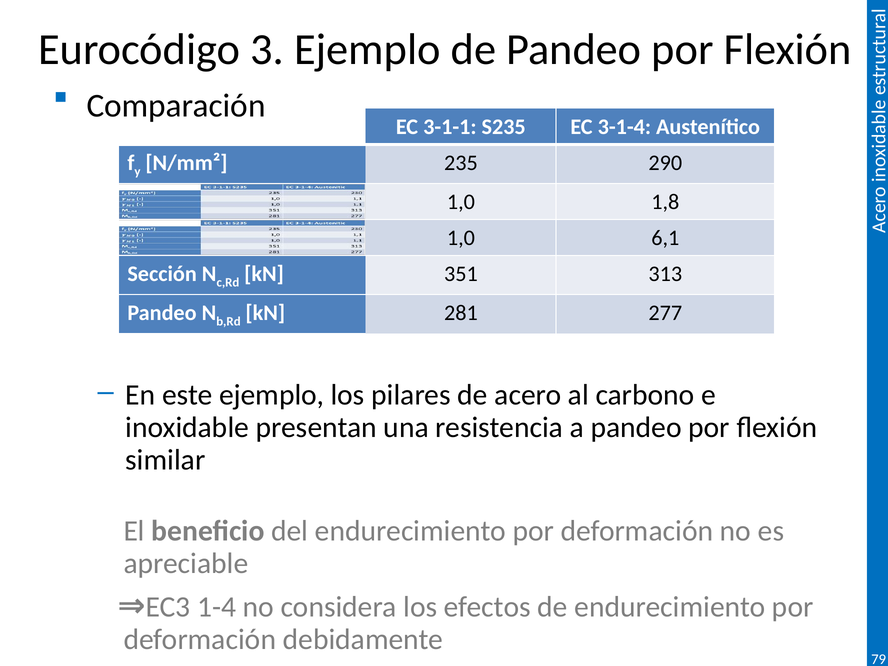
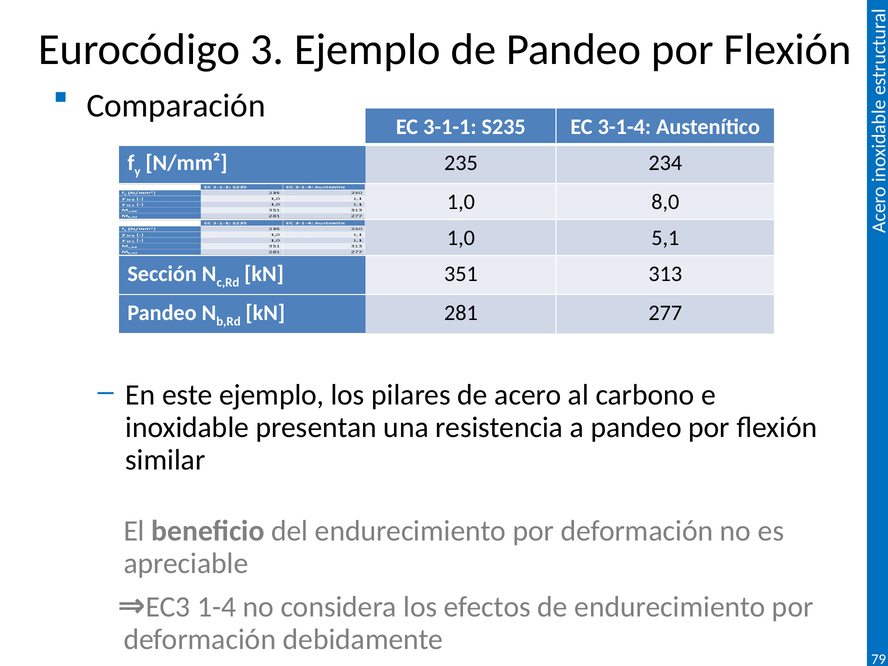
290: 290 -> 234
1,8: 1,8 -> 8,0
6,1: 6,1 -> 5,1
